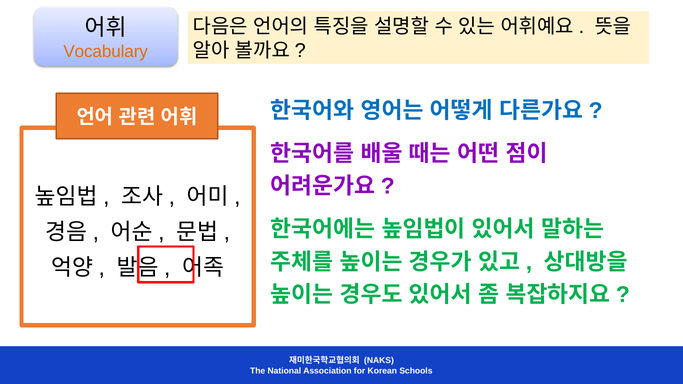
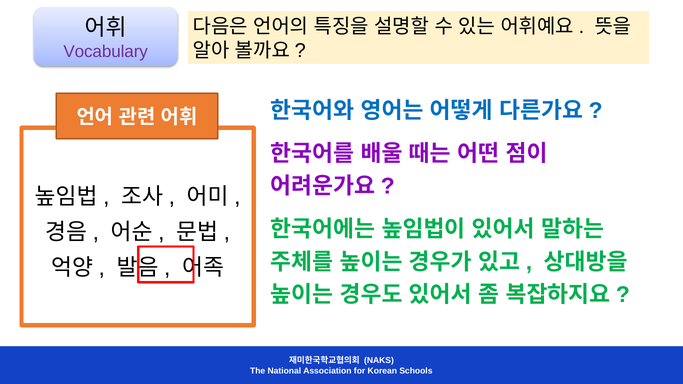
Vocabulary colour: orange -> purple
